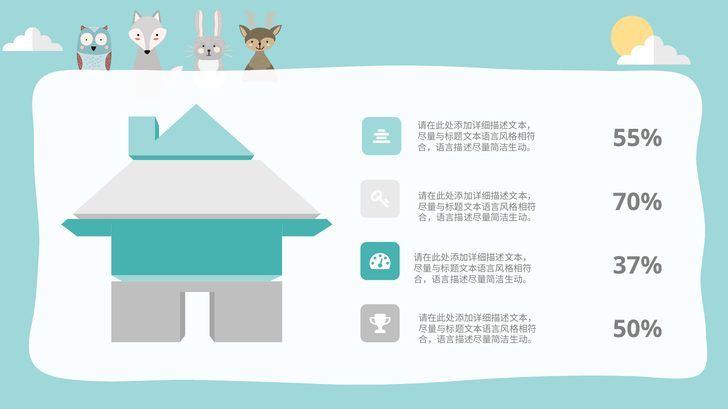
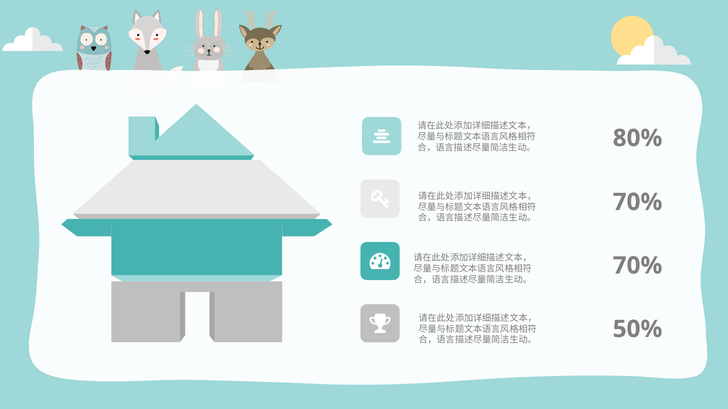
55%: 55% -> 80%
37% at (638, 266): 37% -> 70%
